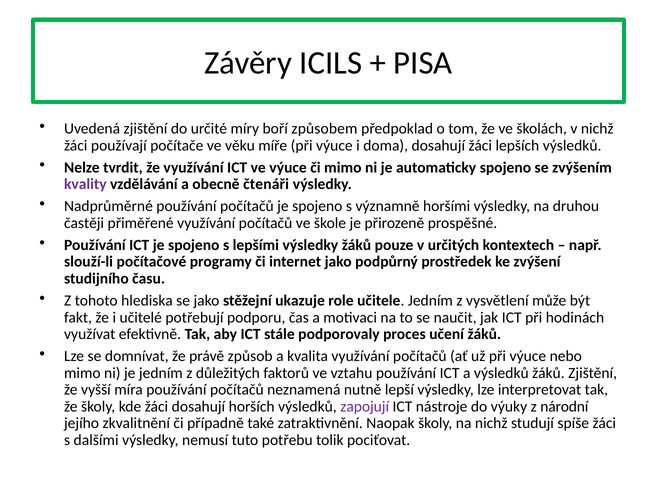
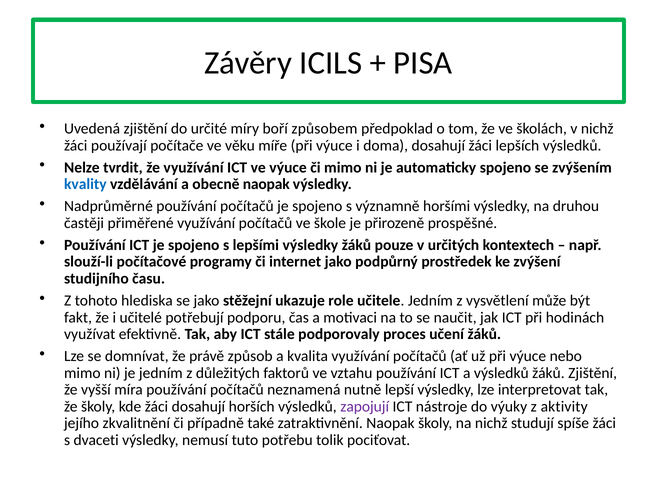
kvality colour: purple -> blue
obecně čtenáři: čtenáři -> naopak
národní: národní -> aktivity
dalšími: dalšími -> dvaceti
